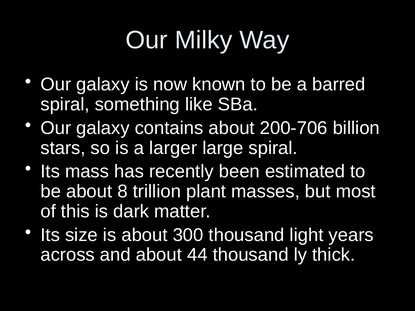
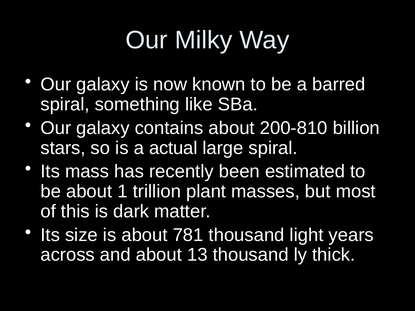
200-706: 200-706 -> 200-810
larger: larger -> actual
8: 8 -> 1
300: 300 -> 781
44: 44 -> 13
